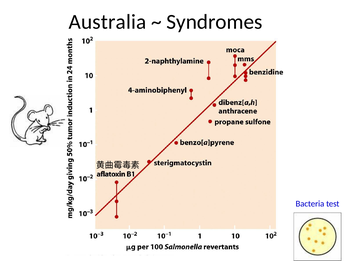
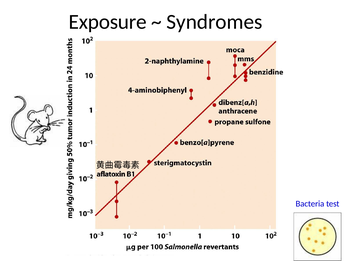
Australia: Australia -> Exposure
